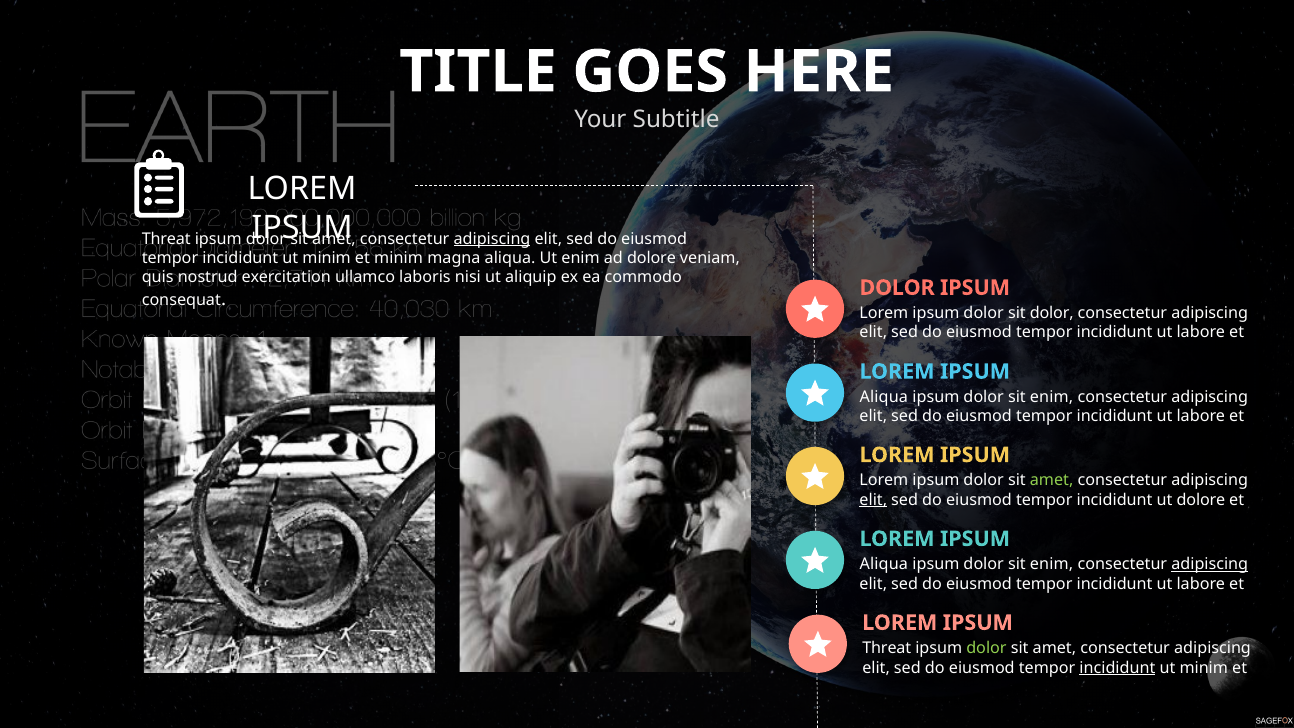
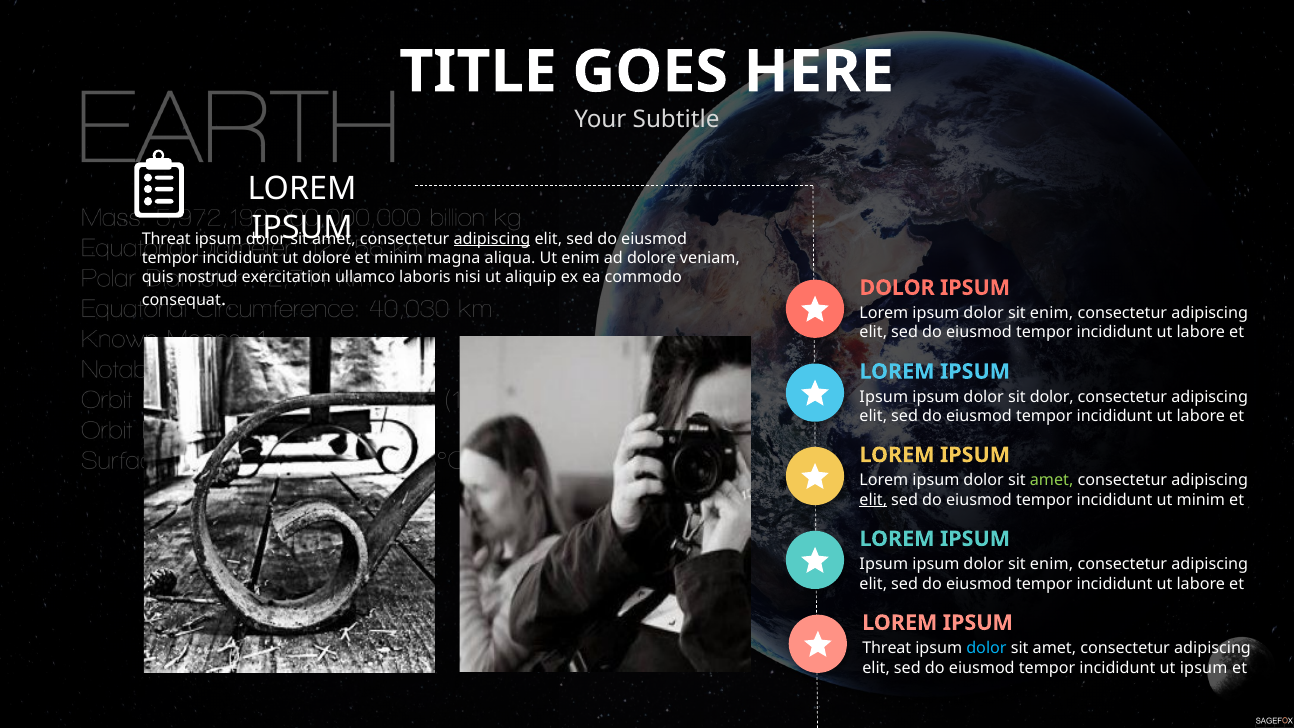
minim at (327, 258): minim -> dolore
dolor at (1052, 313): dolor -> enim
Aliqua at (884, 397): Aliqua -> Ipsum
enim at (1052, 397): enim -> dolor
ut dolore: dolore -> minim
Aliqua at (884, 564): Aliqua -> Ipsum
adipiscing at (1210, 564) underline: present -> none
dolor at (986, 648) colour: light green -> light blue
incididunt at (1117, 668) underline: present -> none
minim at (1204, 668): minim -> ipsum
